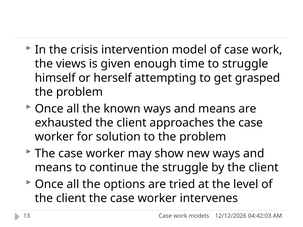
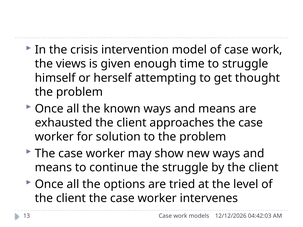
grasped: grasped -> thought
